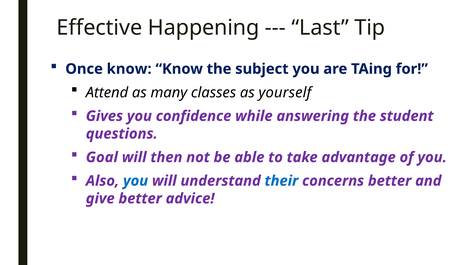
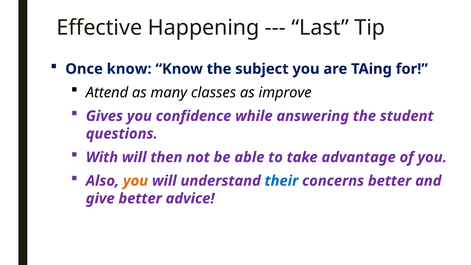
yourself: yourself -> improve
Goal: Goal -> With
you at (136, 181) colour: blue -> orange
